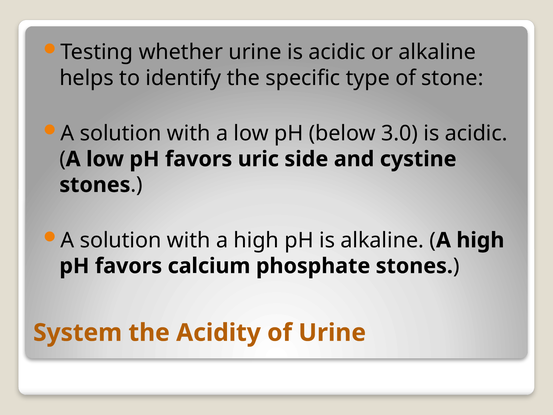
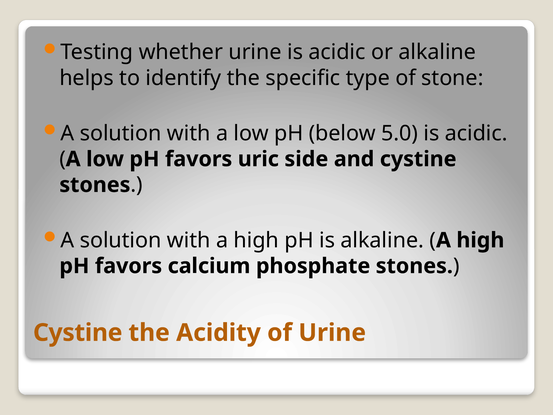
3.0: 3.0 -> 5.0
System at (78, 333): System -> Cystine
